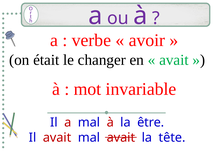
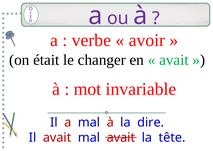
être: être -> dire
